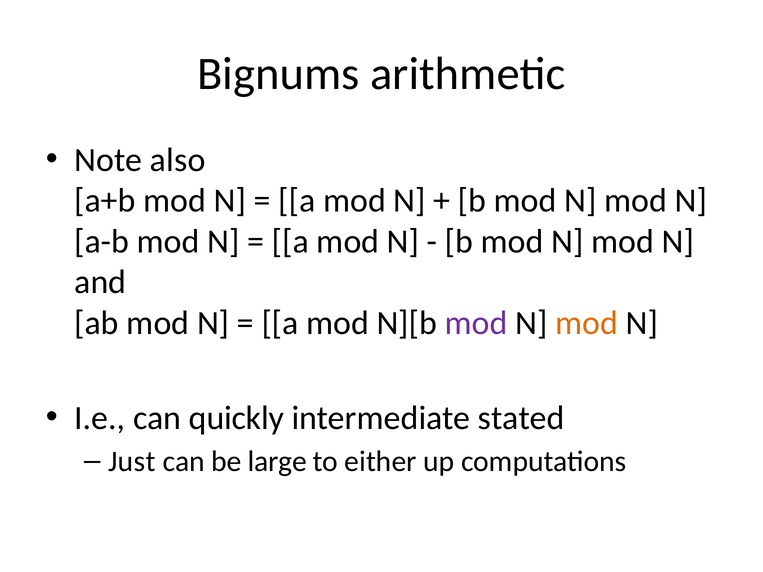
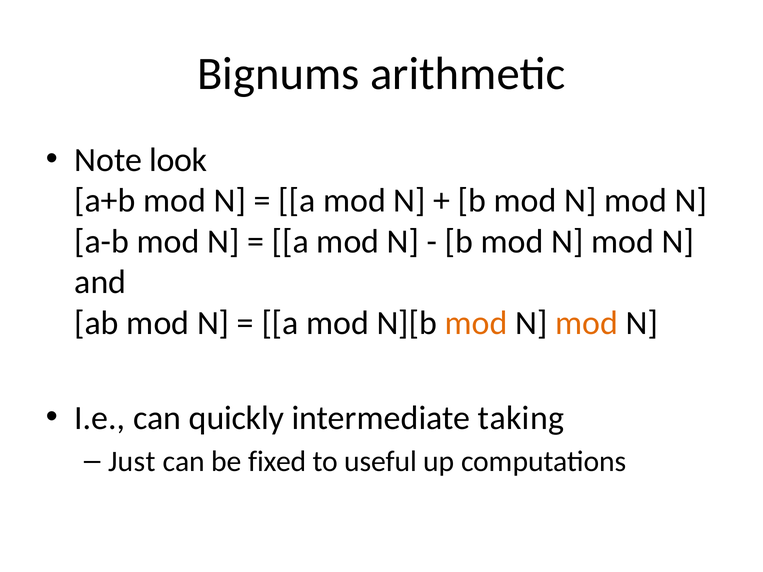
also: also -> look
mod at (476, 323) colour: purple -> orange
stated: stated -> taking
large: large -> fixed
either: either -> useful
